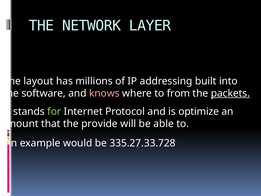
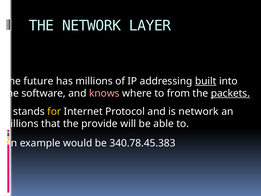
layout: layout -> future
built underline: none -> present
for colour: light green -> yellow
is optimize: optimize -> network
amount at (20, 124): amount -> millions
335.27.33.728: 335.27.33.728 -> 340.78.45.383
